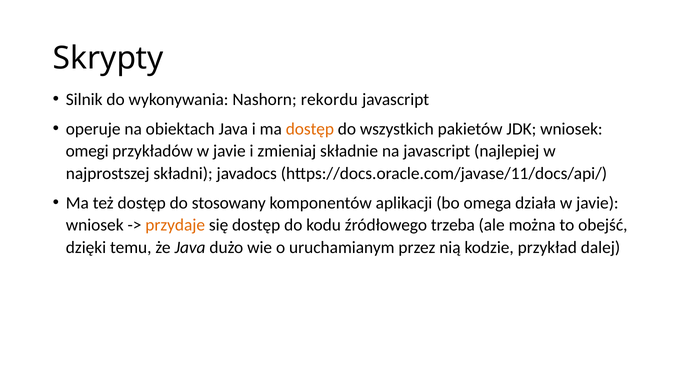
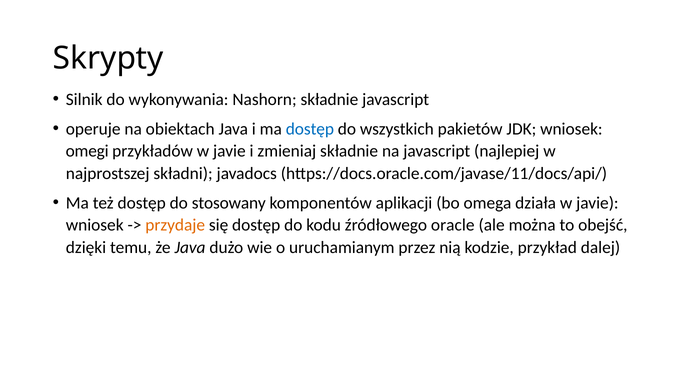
Nashorn rekordu: rekordu -> składnie
dostęp at (310, 129) colour: orange -> blue
trzeba: trzeba -> oracle
